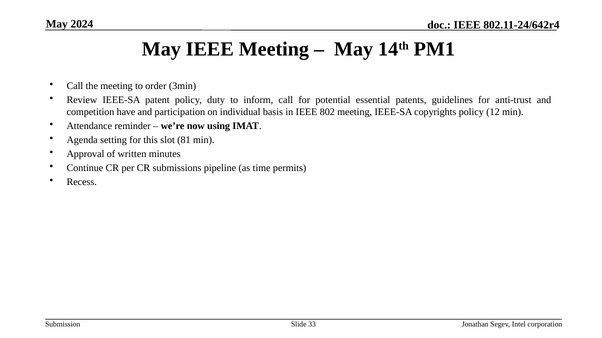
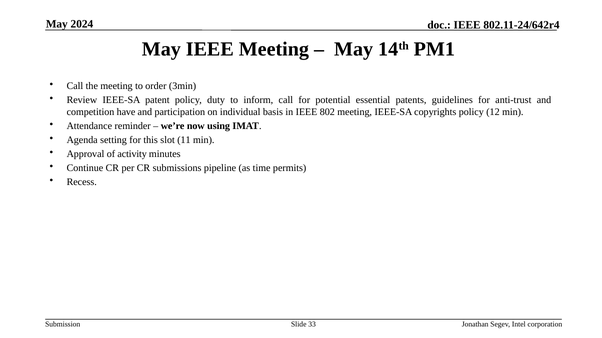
81: 81 -> 11
written: written -> activity
